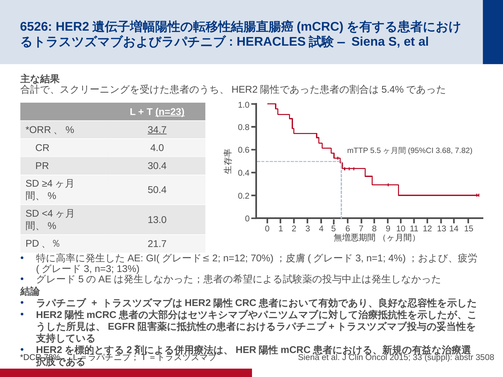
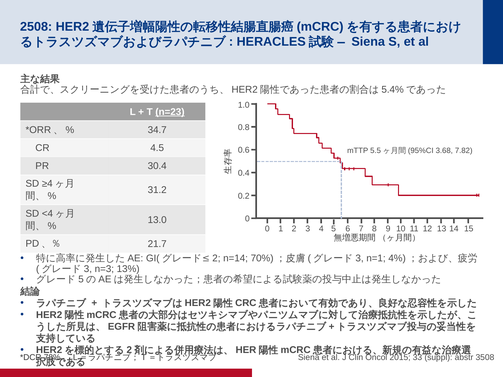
6526: 6526 -> 2508
34.7 underline: present -> none
4.0: 4.0 -> 4.5
50.4: 50.4 -> 31.2
n=12: n=12 -> n=14
